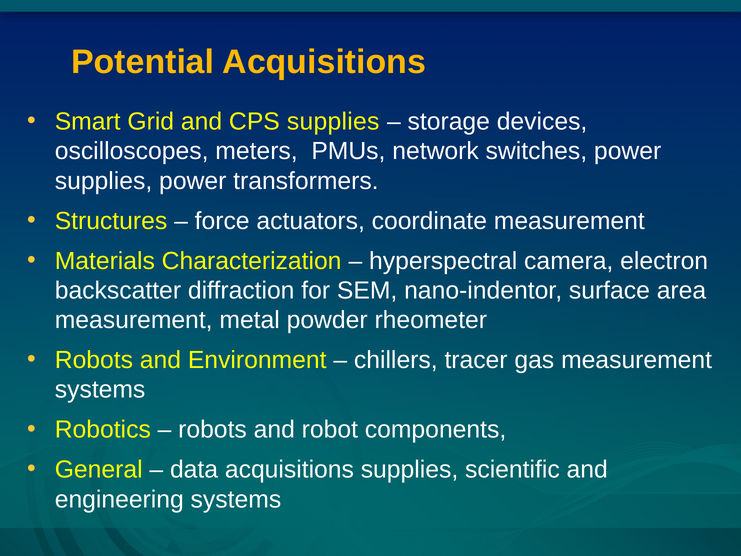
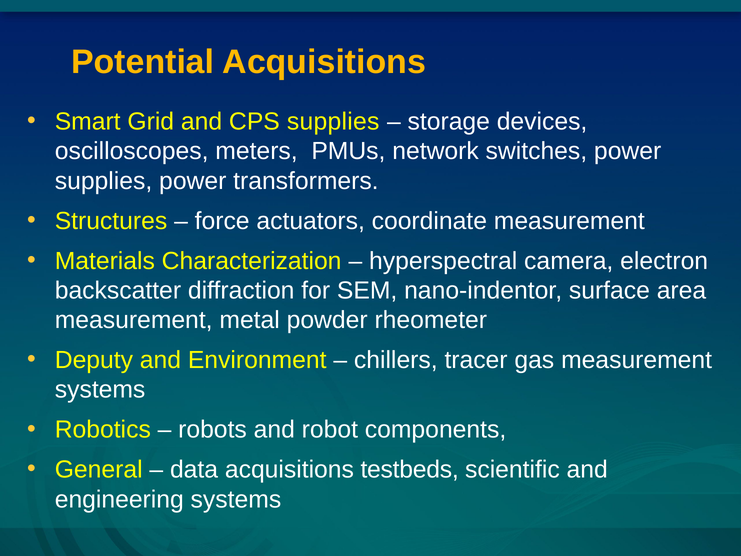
Robots at (94, 360): Robots -> Deputy
acquisitions supplies: supplies -> testbeds
